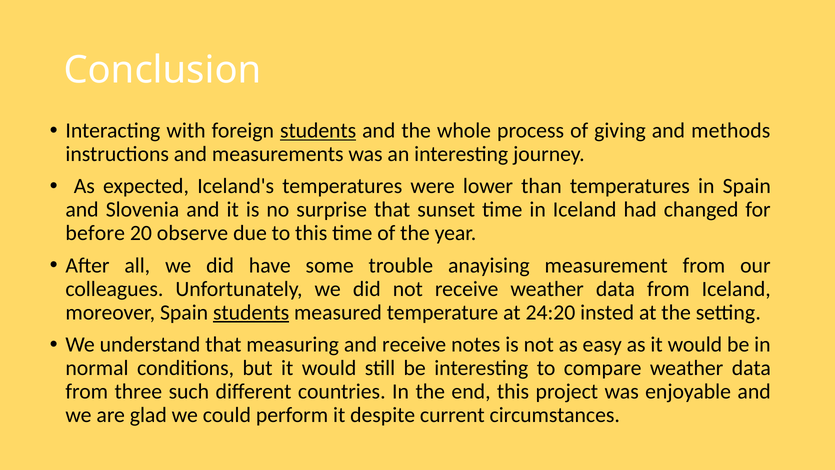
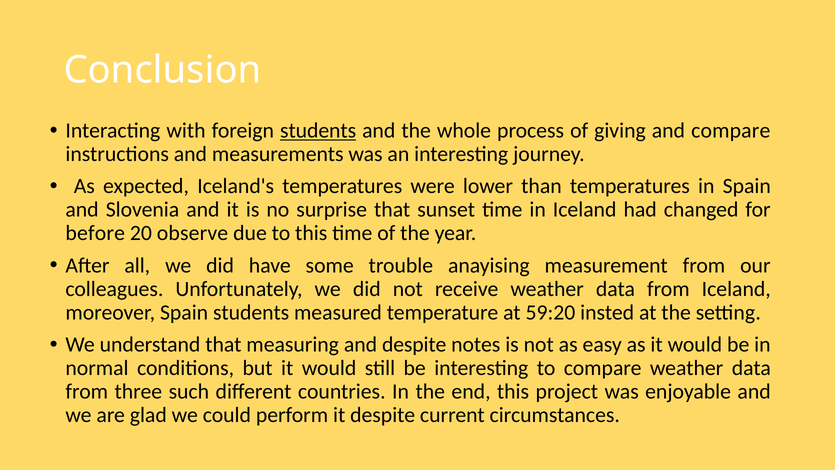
and methods: methods -> compare
students at (251, 312) underline: present -> none
24:20: 24:20 -> 59:20
and receive: receive -> despite
